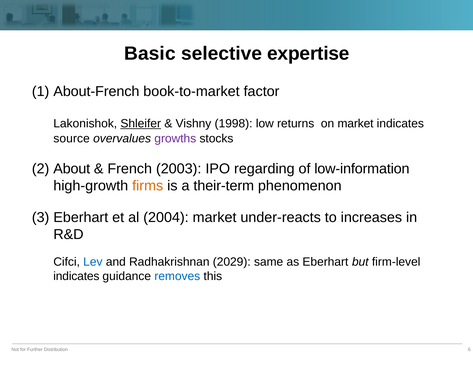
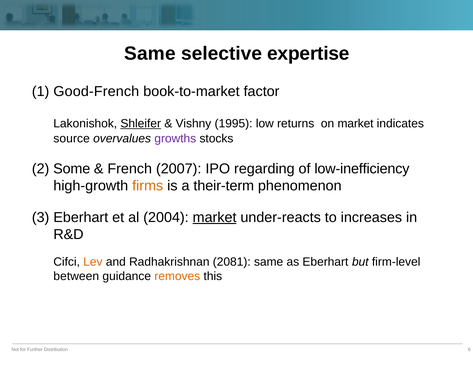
Basic at (150, 53): Basic -> Same
About-French: About-French -> Good-French
1998: 1998 -> 1995
About: About -> Some
2003: 2003 -> 2007
low-information: low-information -> low-inefficiency
market at (215, 218) underline: none -> present
Lev colour: blue -> orange
2029: 2029 -> 2081
indicates at (76, 277): indicates -> between
removes colour: blue -> orange
